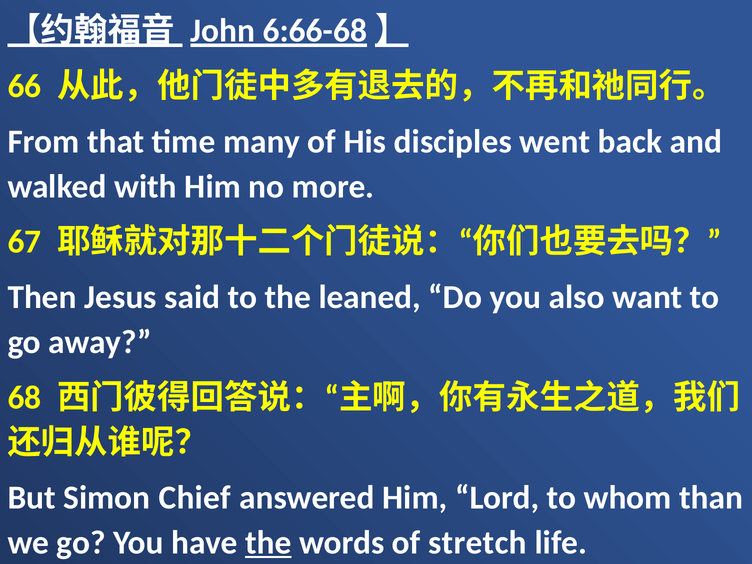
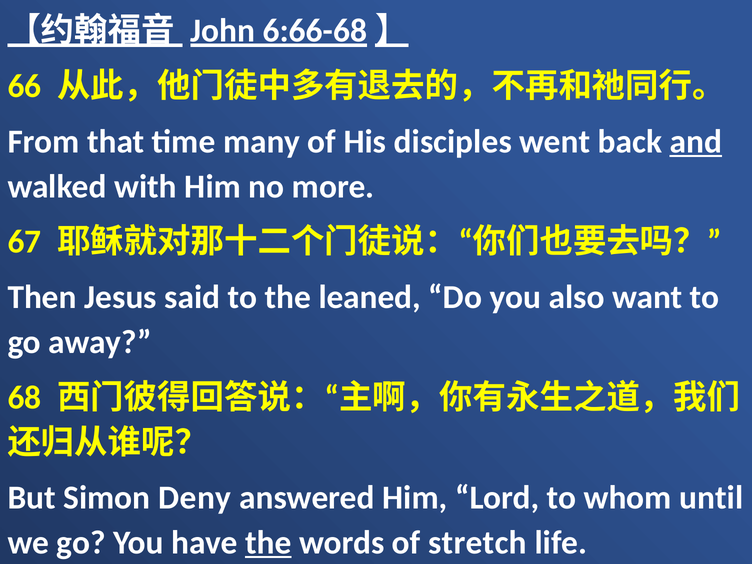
and underline: none -> present
Chief: Chief -> Deny
than: than -> until
